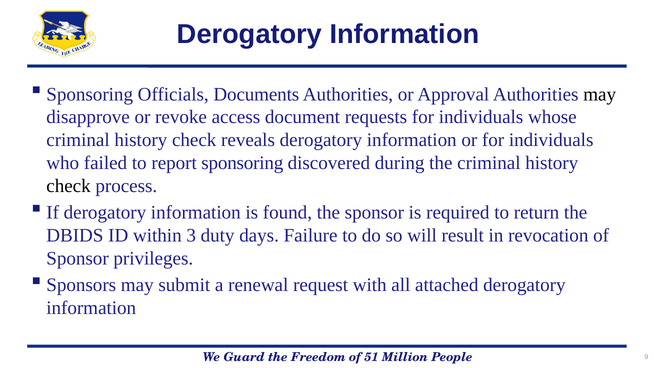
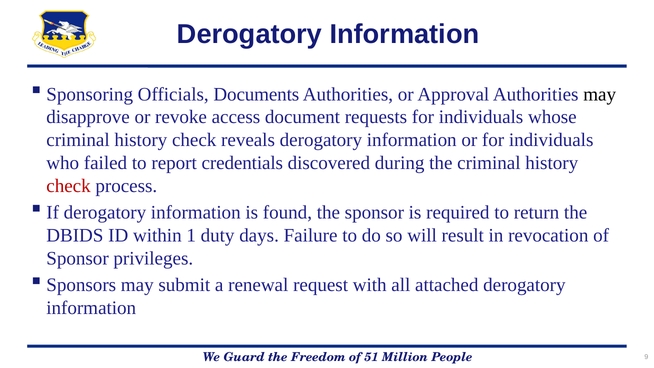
report sponsoring: sponsoring -> credentials
check at (69, 186) colour: black -> red
3: 3 -> 1
